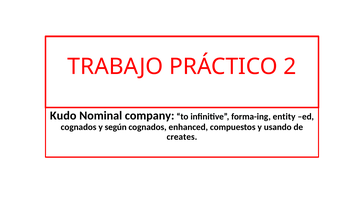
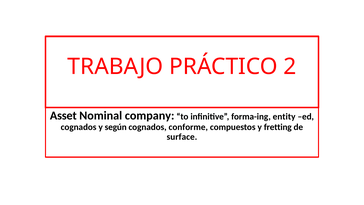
Kudo: Kudo -> Asset
enhanced: enhanced -> conforme
usando: usando -> fretting
creates: creates -> surface
